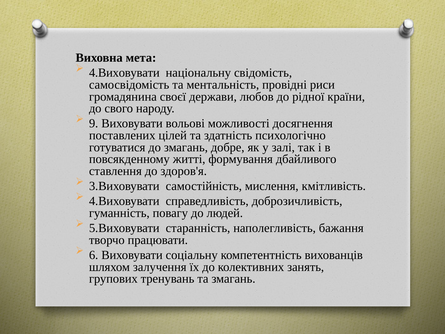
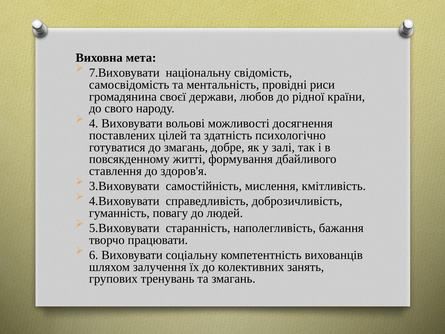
4.Виховувати at (124, 73): 4.Виховувати -> 7.Виховувати
9: 9 -> 4
